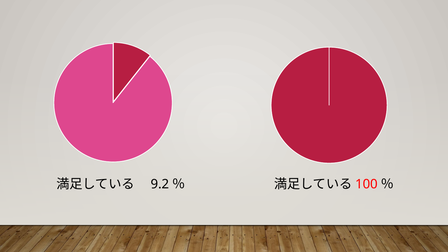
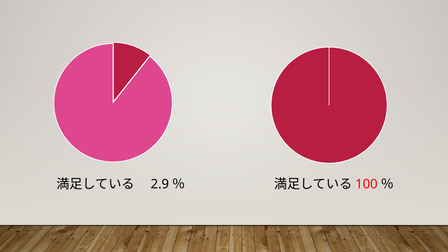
9.2: 9.2 -> 2.9
